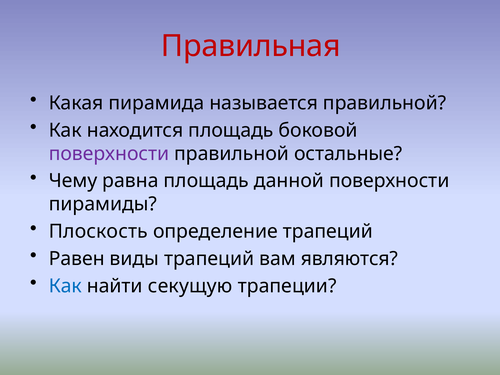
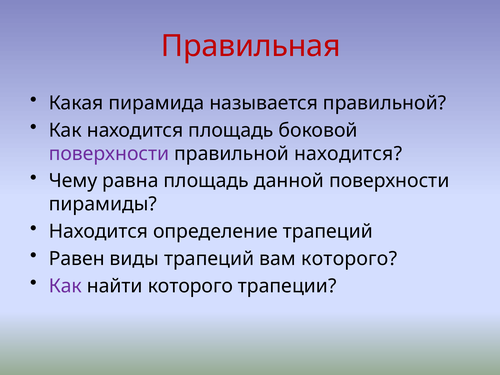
правильной остальные: остальные -> находится
Плоскость at (98, 231): Плоскость -> Находится
вам являются: являются -> которого
Как at (65, 286) colour: blue -> purple
найти секущую: секущую -> которого
